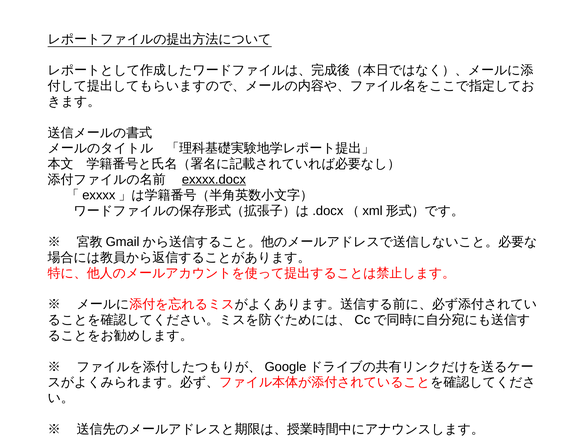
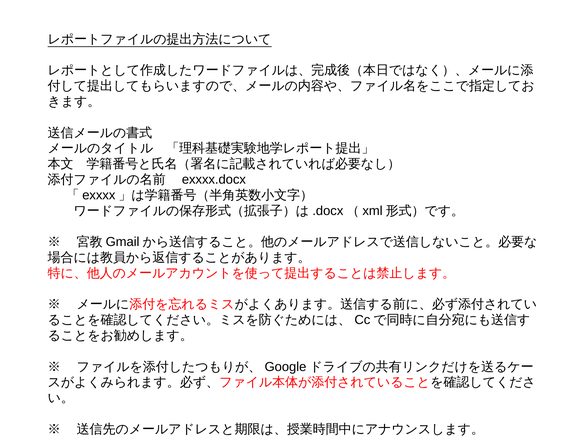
exxxx.docx underline: present -> none
